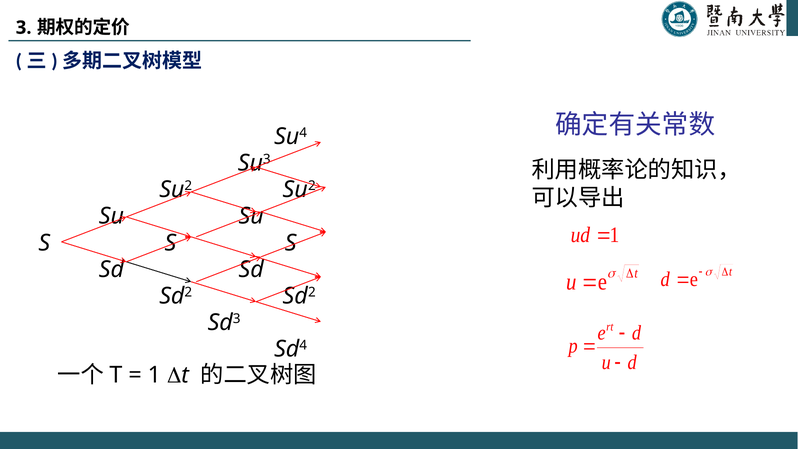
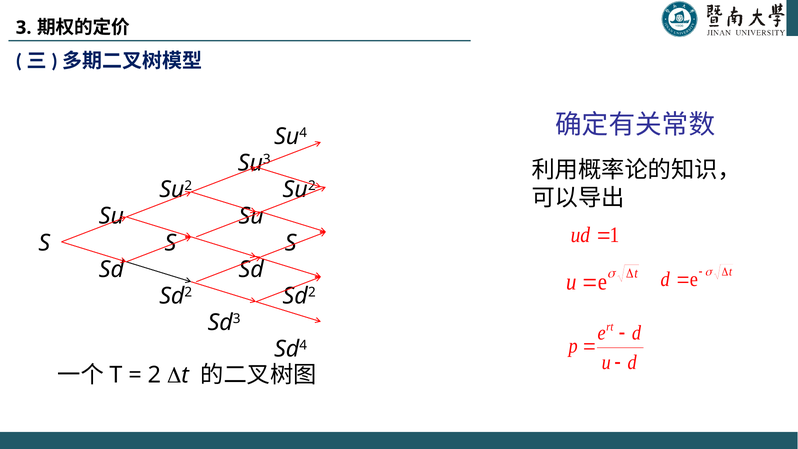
1 at (154, 375): 1 -> 2
